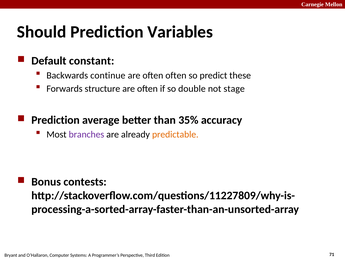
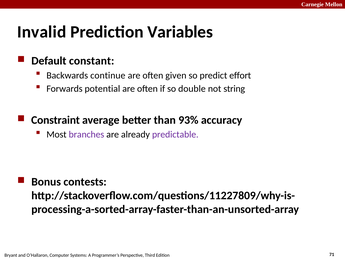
Should: Should -> Invalid
often often: often -> given
these: these -> effort
structure: structure -> potential
stage: stage -> string
Prediction at (55, 120): Prediction -> Constraint
35%: 35% -> 93%
predictable colour: orange -> purple
